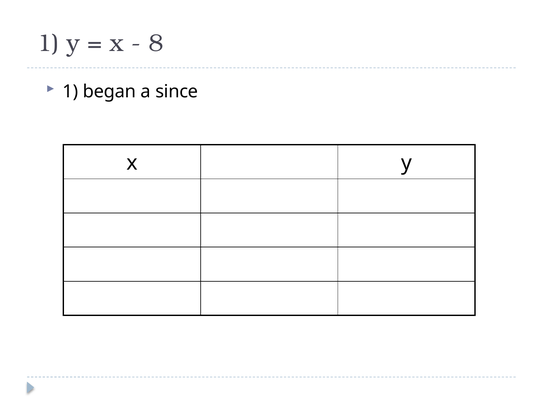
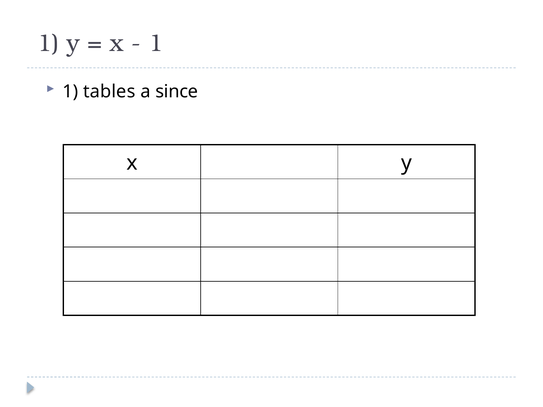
8 at (156, 43): 8 -> 1
began: began -> tables
